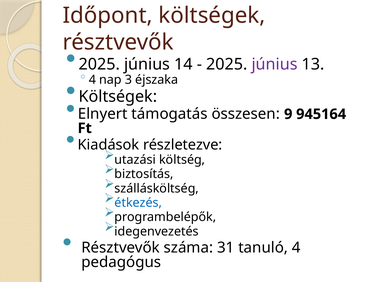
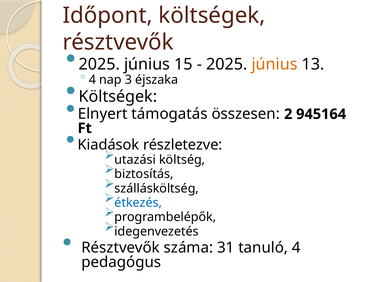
14: 14 -> 15
június at (275, 64) colour: purple -> orange
9: 9 -> 2
